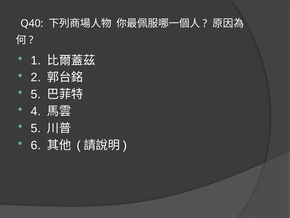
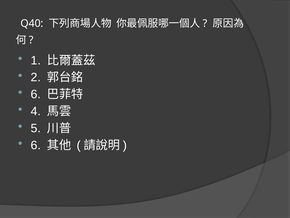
5 at (36, 94): 5 -> 6
